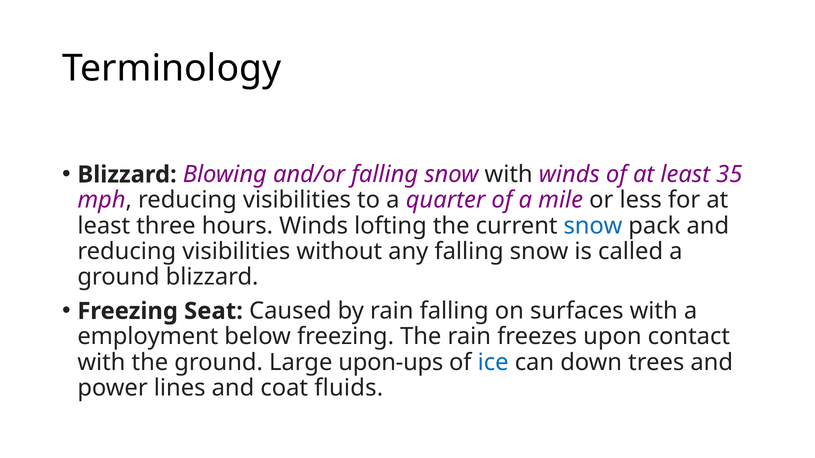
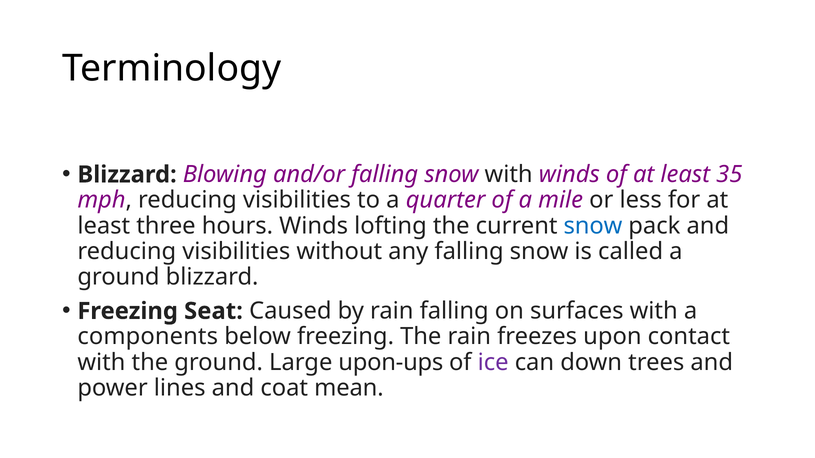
employment: employment -> components
ice colour: blue -> purple
fluids: fluids -> mean
